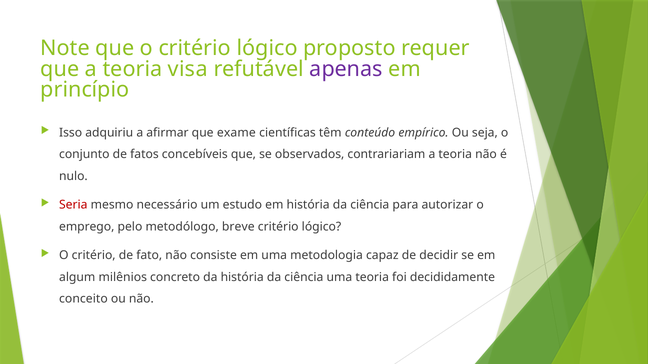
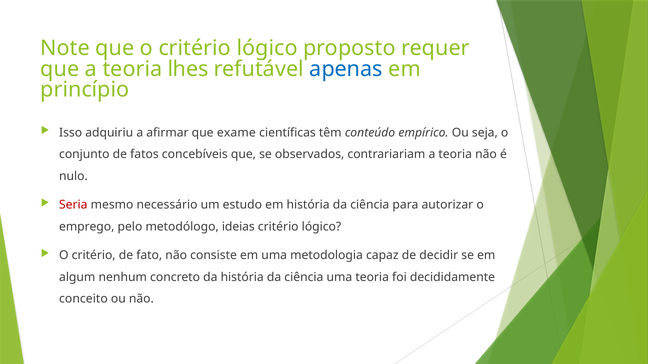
visa: visa -> lhes
apenas colour: purple -> blue
breve: breve -> ideias
milênios: milênios -> nenhum
